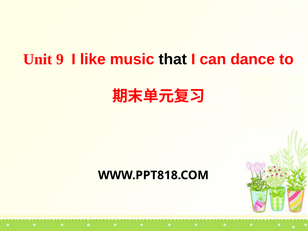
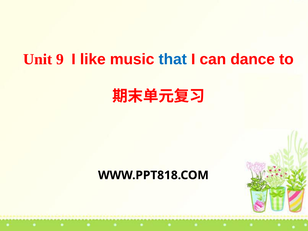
that colour: black -> blue
